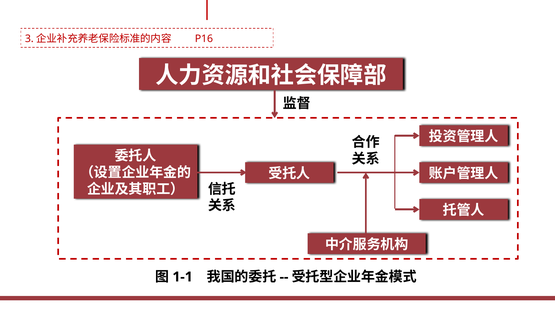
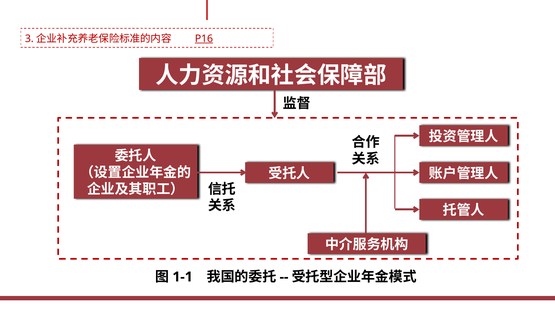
P16 underline: none -> present
